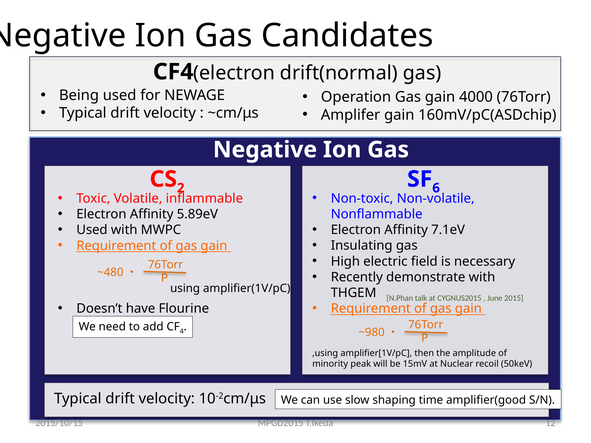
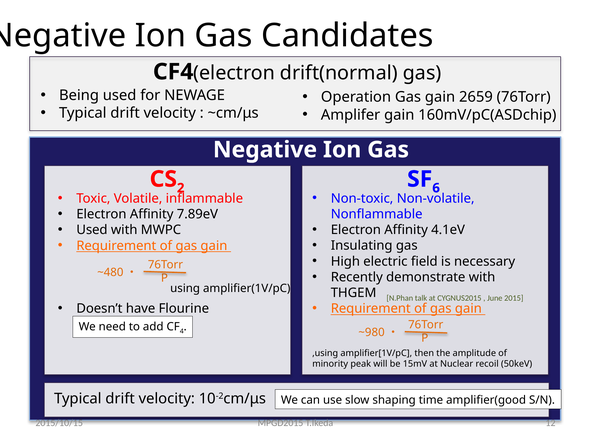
4000: 4000 -> 2659
5.89eV: 5.89eV -> 7.89eV
7.1eV: 7.1eV -> 4.1eV
